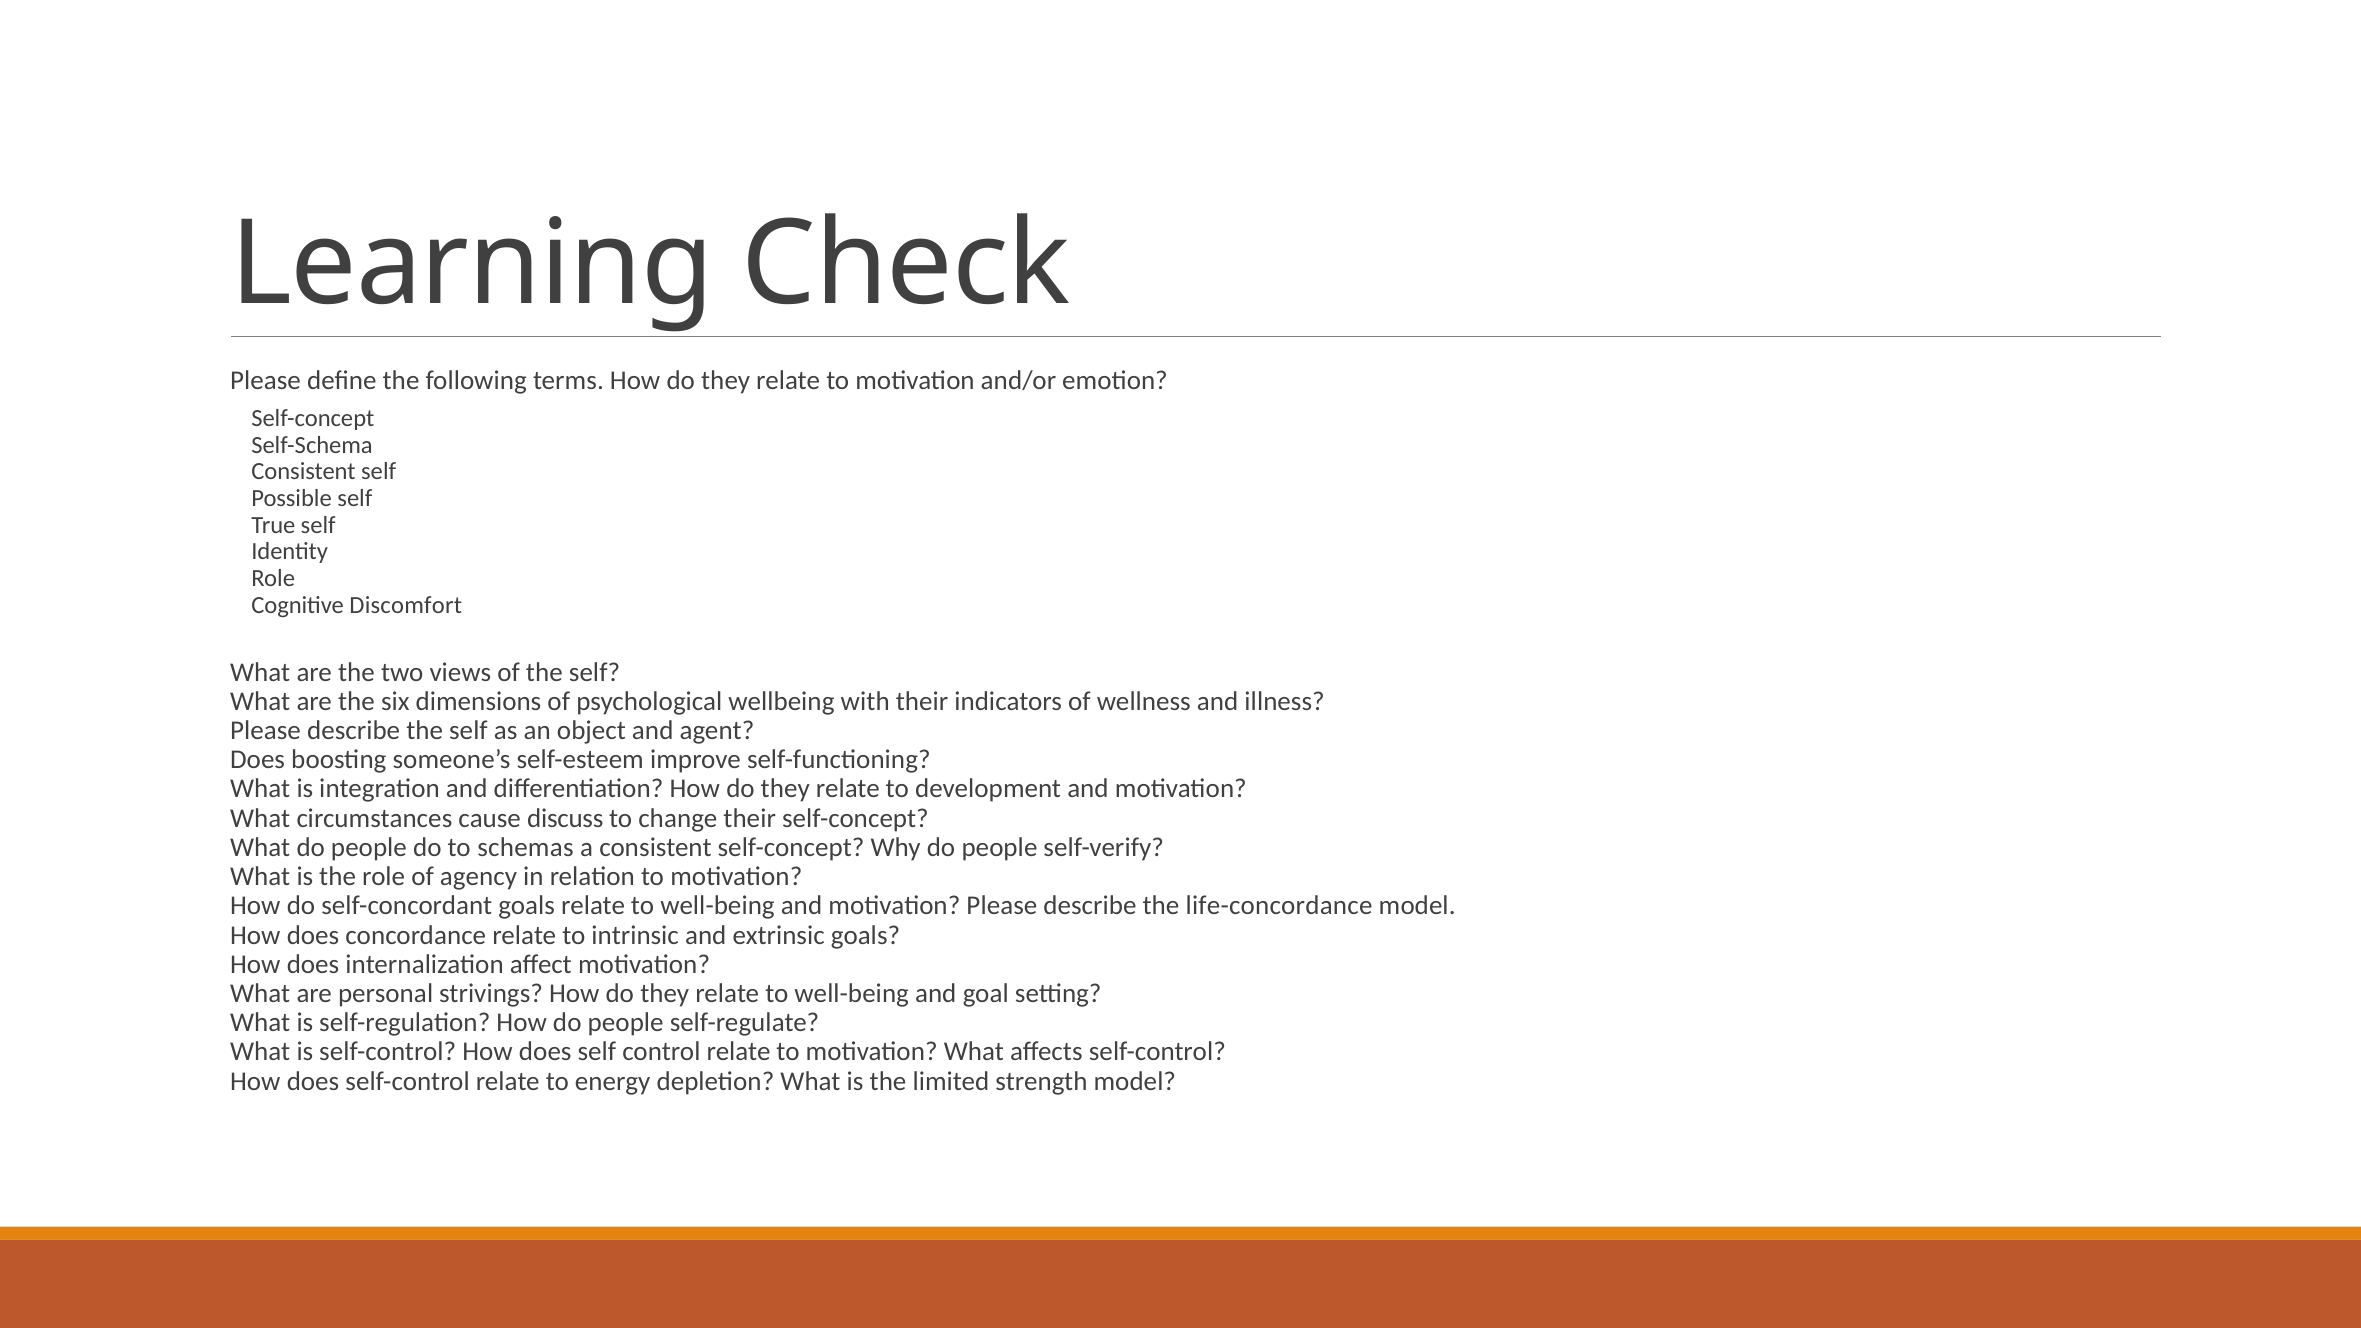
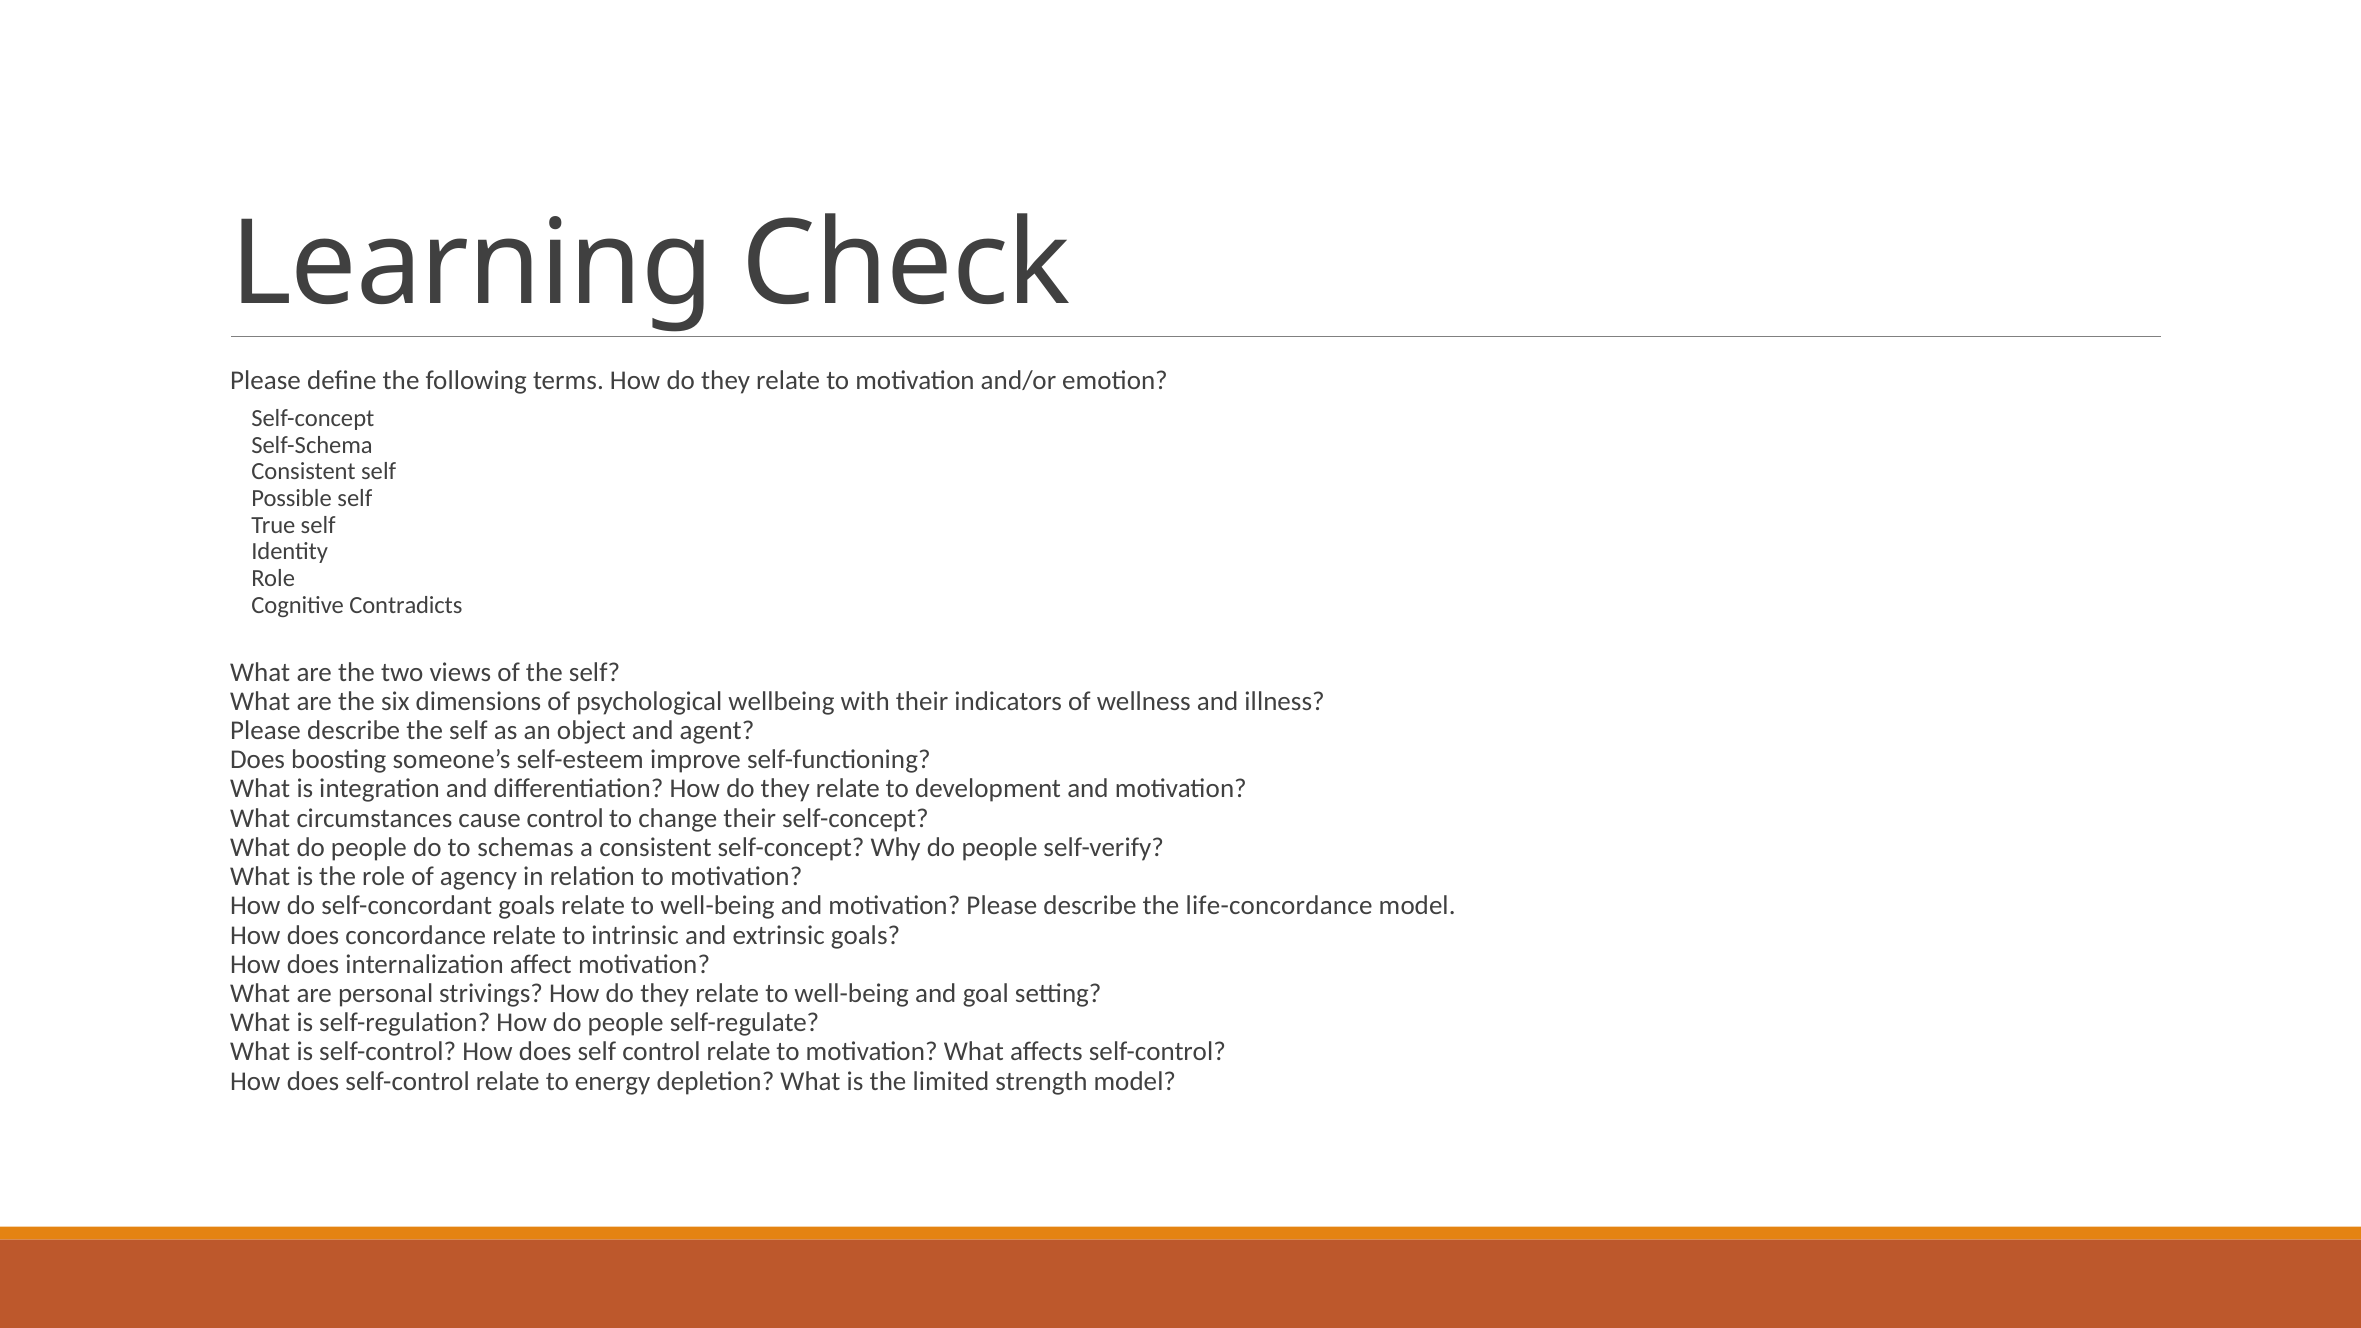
Discomfort: Discomfort -> Contradicts
cause discuss: discuss -> control
